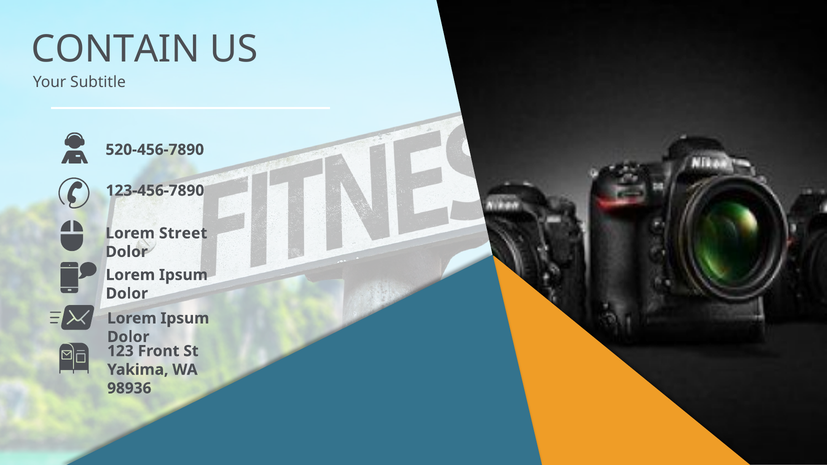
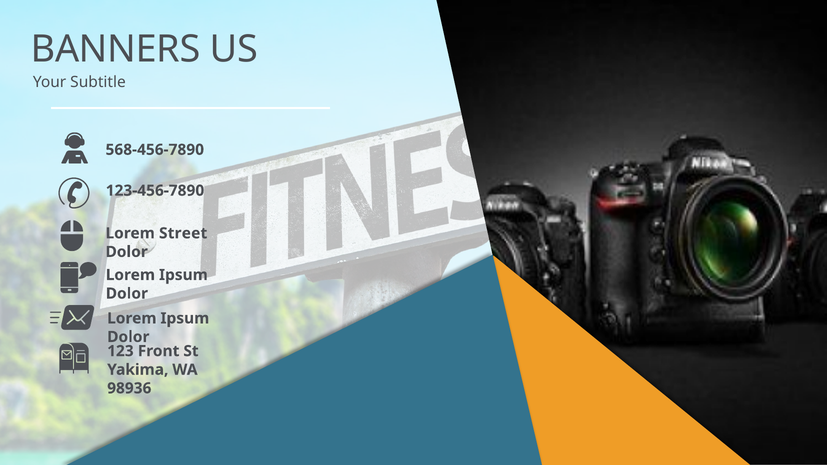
CONTAIN: CONTAIN -> BANNERS
520-456-7890: 520-456-7890 -> 568-456-7890
